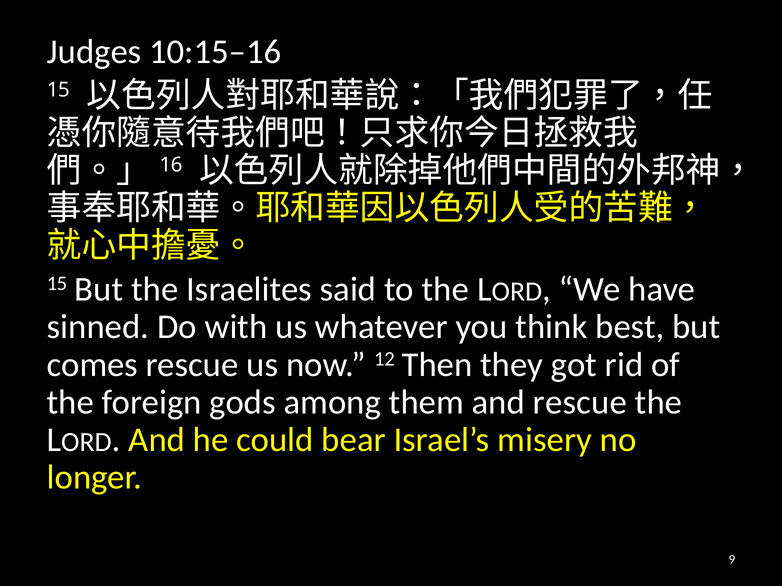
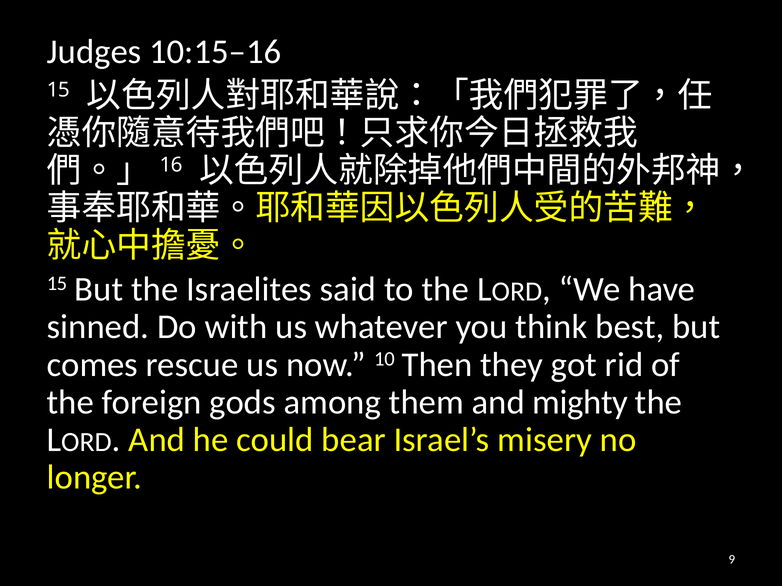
12: 12 -> 10
and rescue: rescue -> mighty
